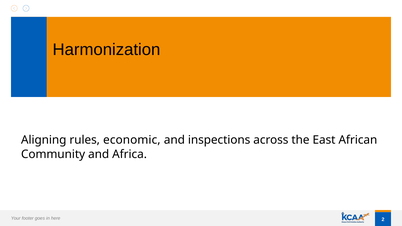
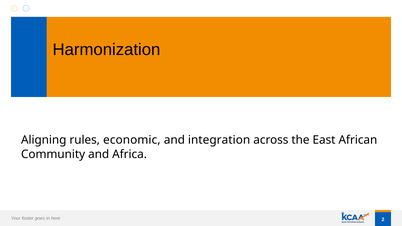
inspections: inspections -> integration
